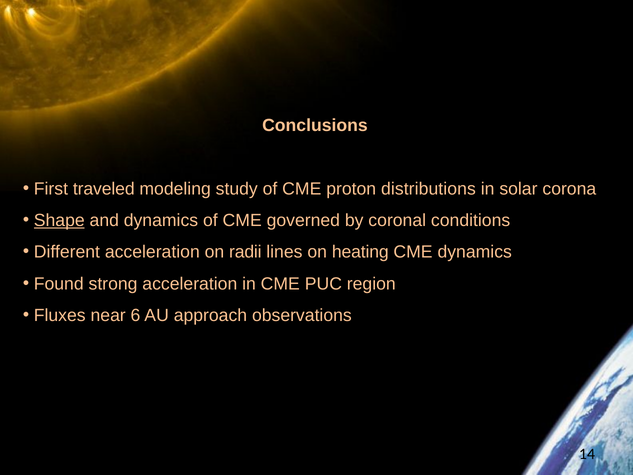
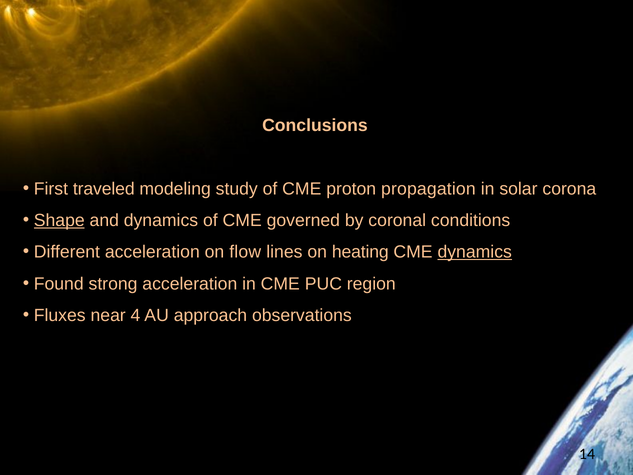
distributions: distributions -> propagation
radii: radii -> flow
dynamics at (475, 252) underline: none -> present
6: 6 -> 4
